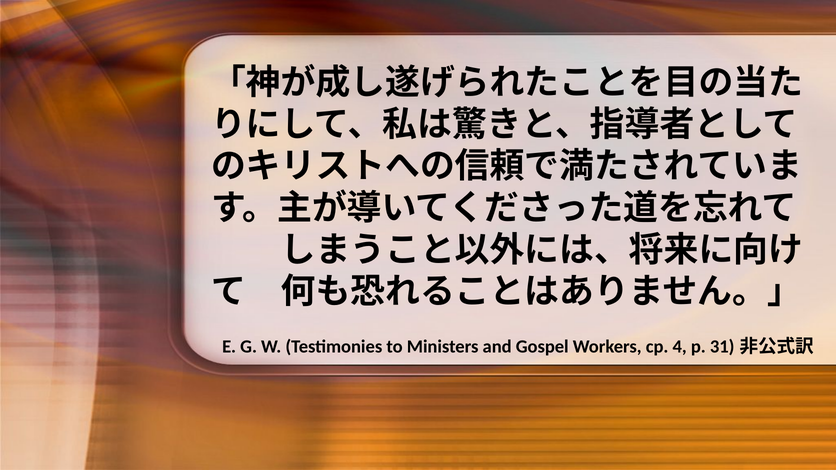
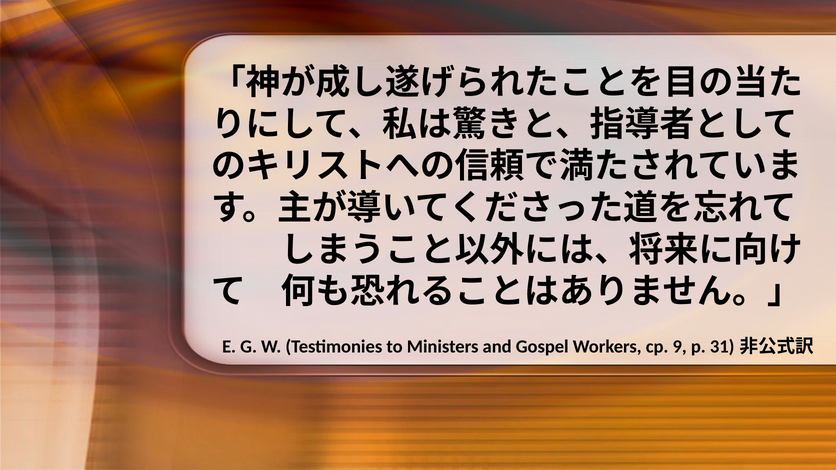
4: 4 -> 9
